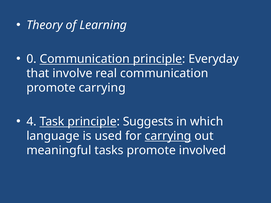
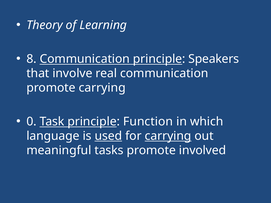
0: 0 -> 8
Everyday: Everyday -> Speakers
4: 4 -> 0
Suggests: Suggests -> Function
used underline: none -> present
